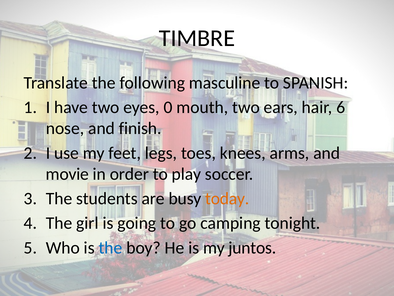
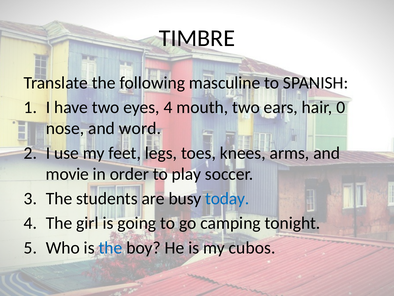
eyes 0: 0 -> 4
6: 6 -> 0
finish: finish -> word
today colour: orange -> blue
juntos: juntos -> cubos
